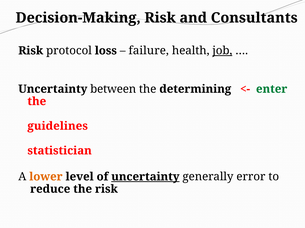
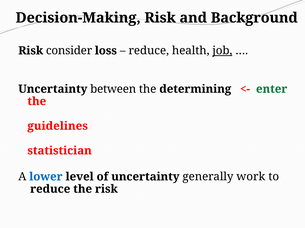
Consultants: Consultants -> Background
protocol: protocol -> consider
failure at (149, 51): failure -> reduce
lower colour: orange -> blue
uncertainty at (145, 177) underline: present -> none
error: error -> work
